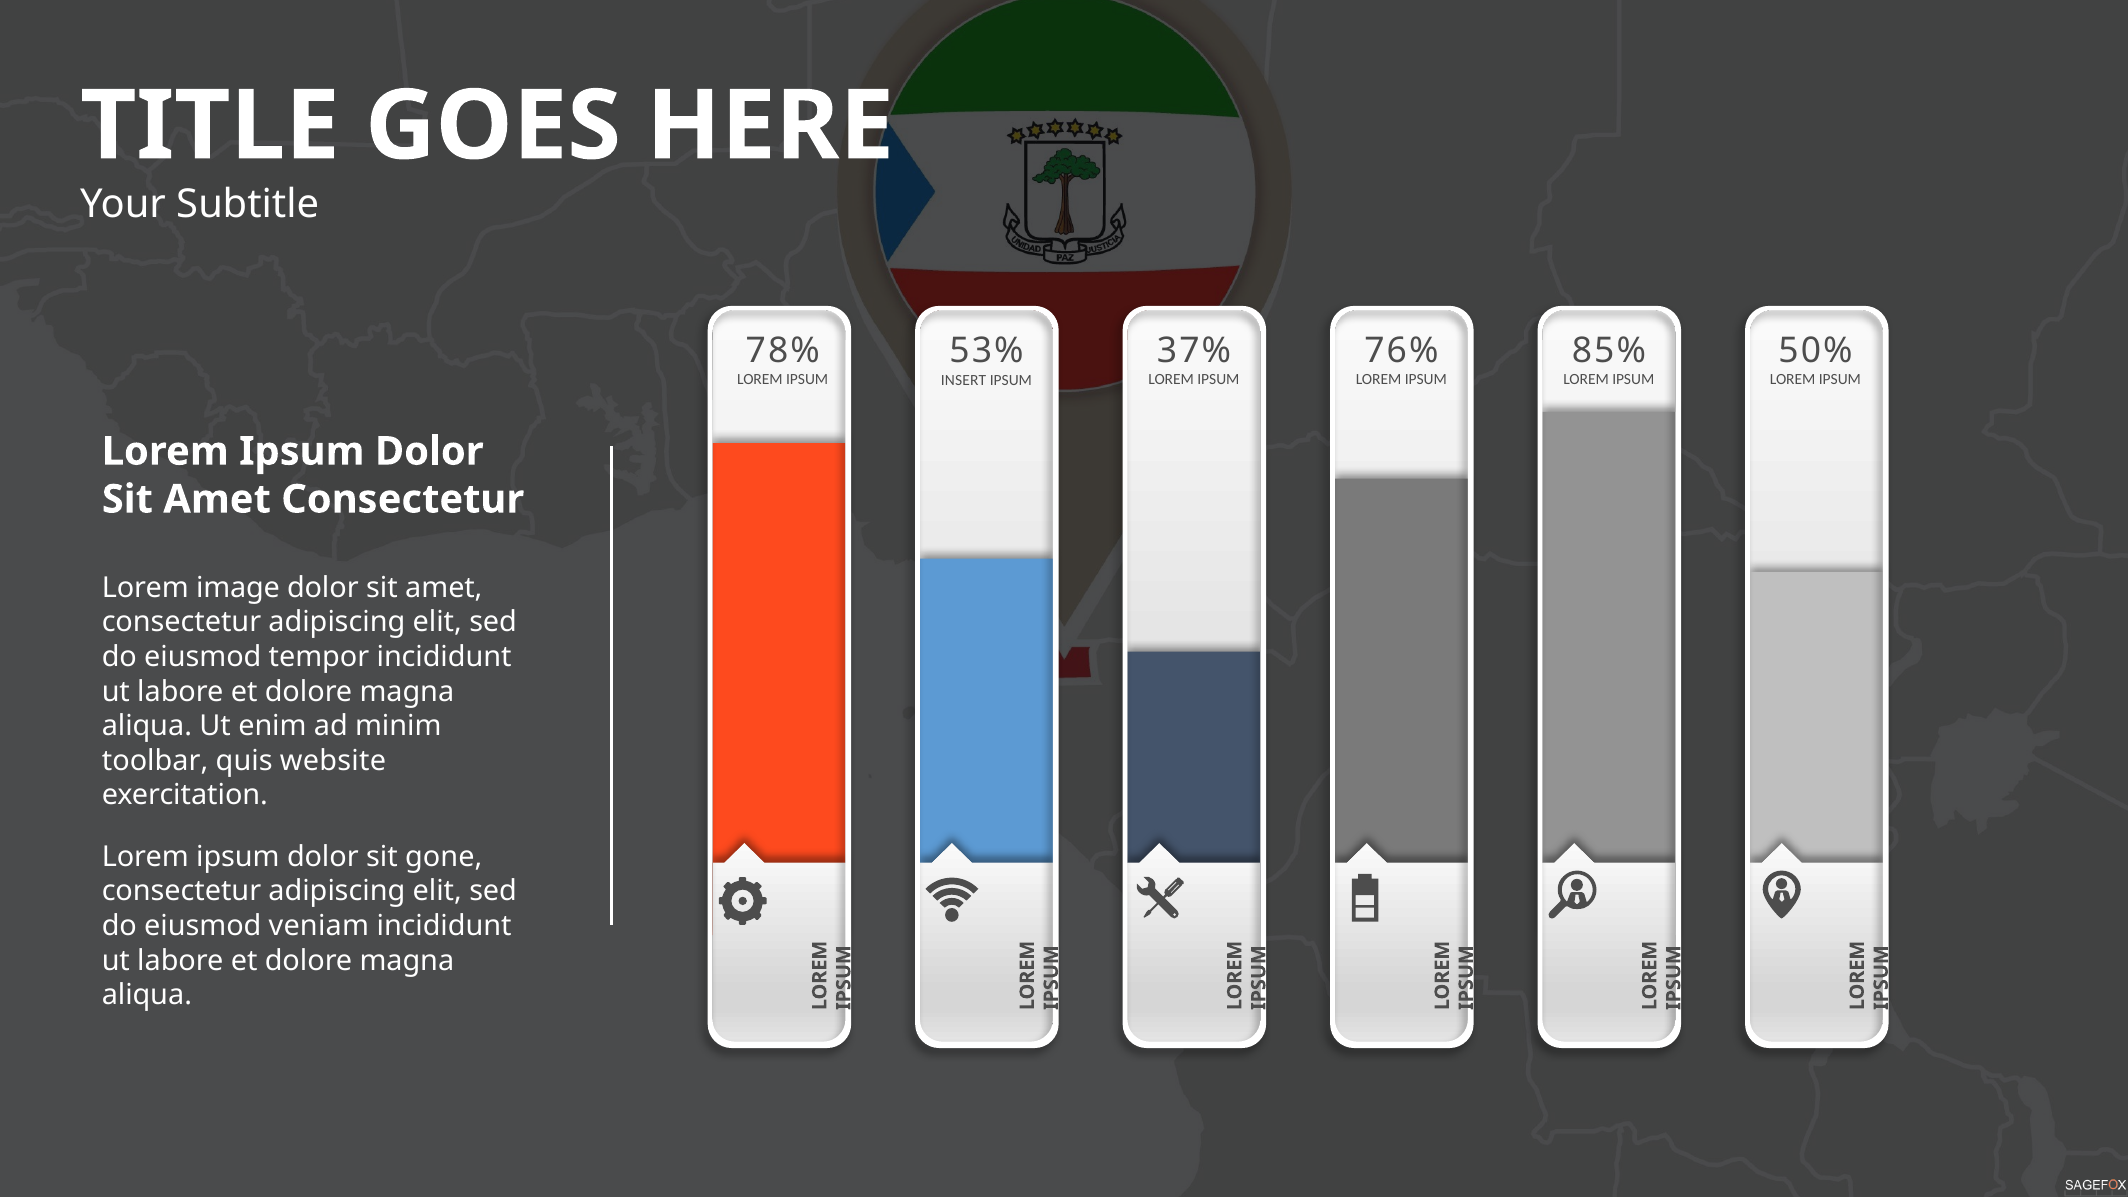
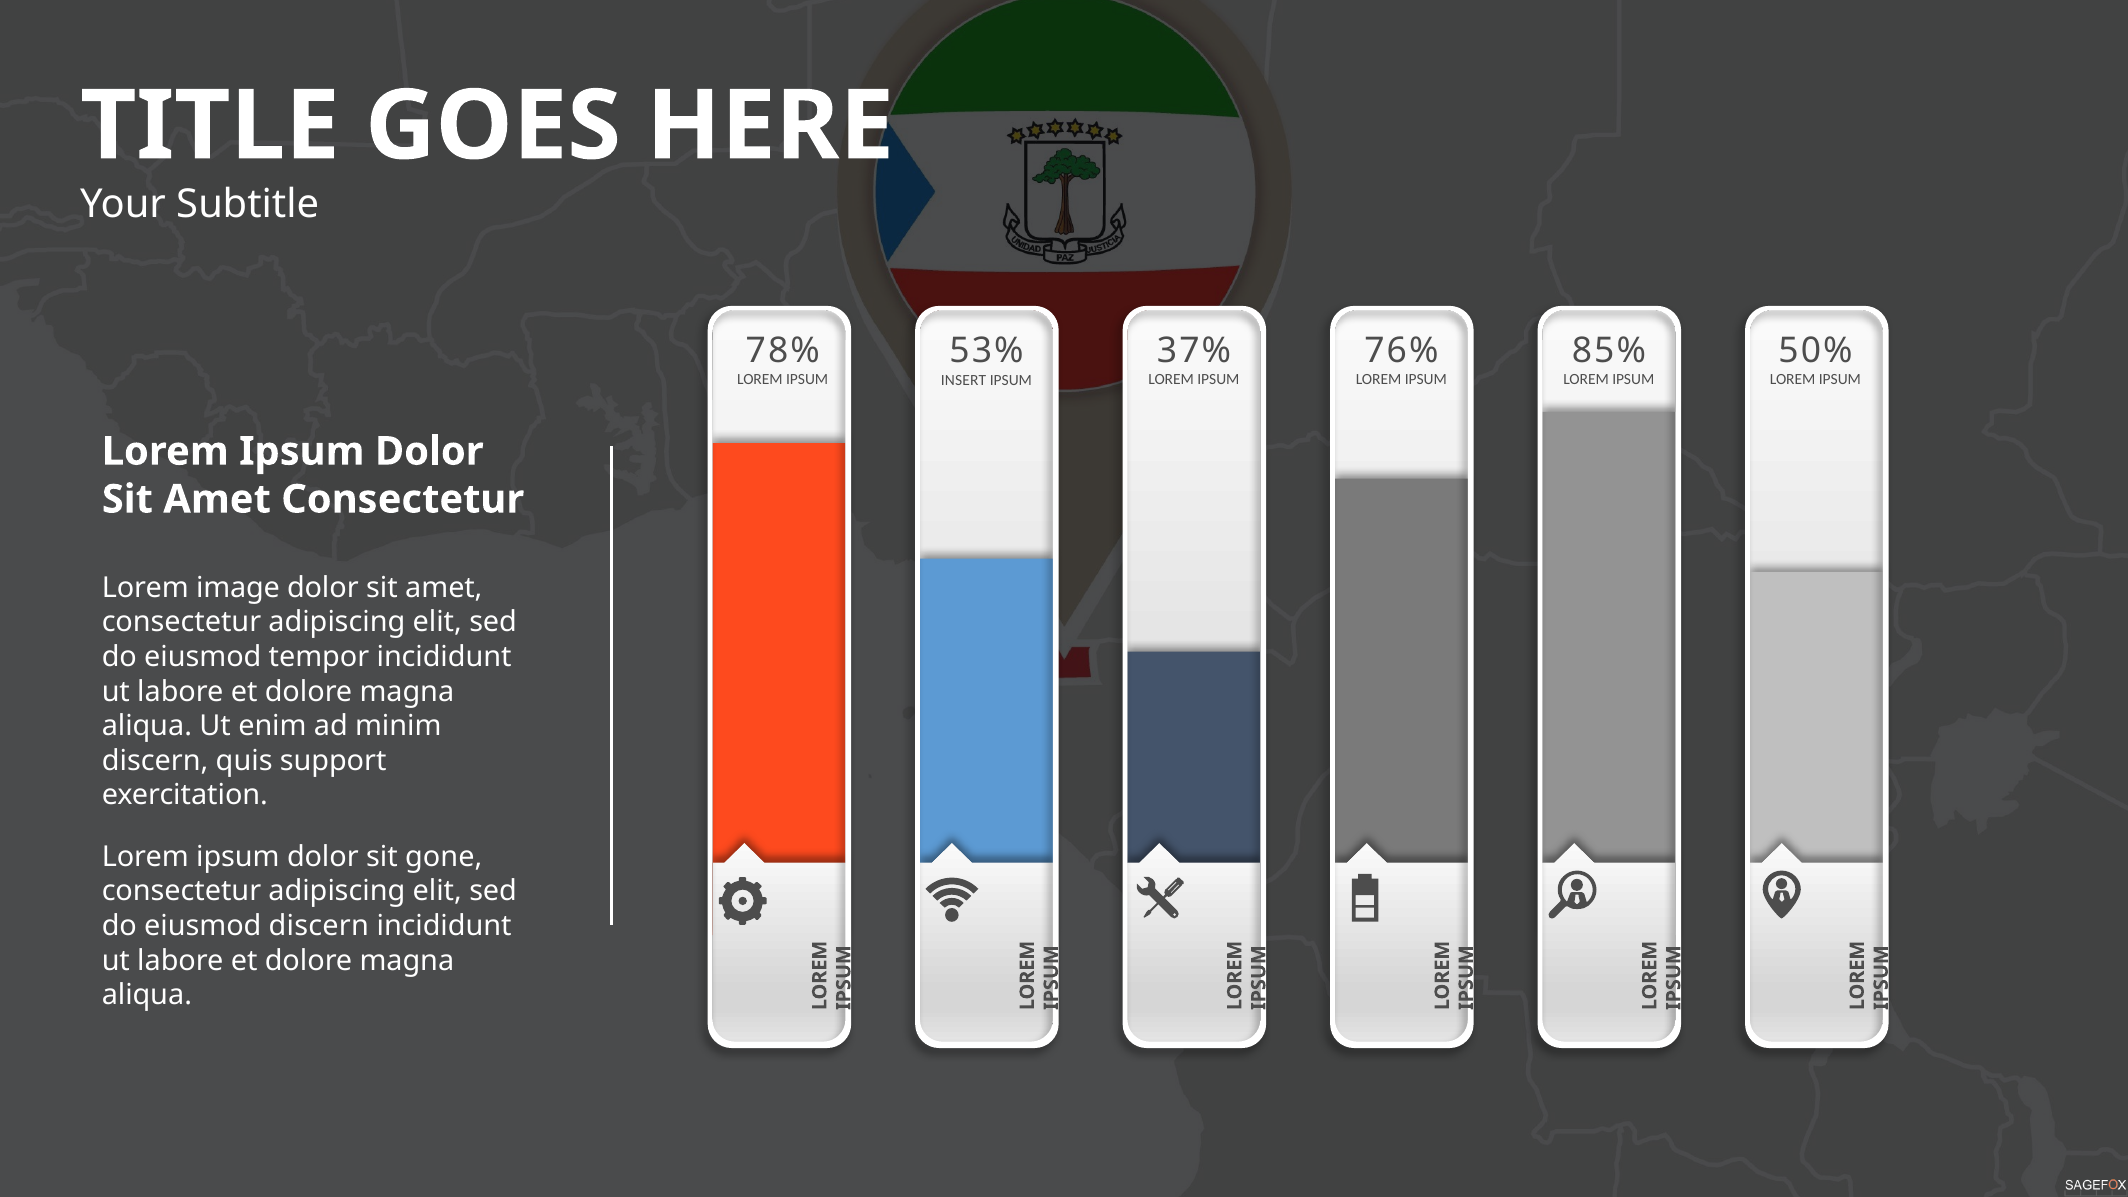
toolbar at (155, 761): toolbar -> discern
website: website -> support
eiusmod veniam: veniam -> discern
